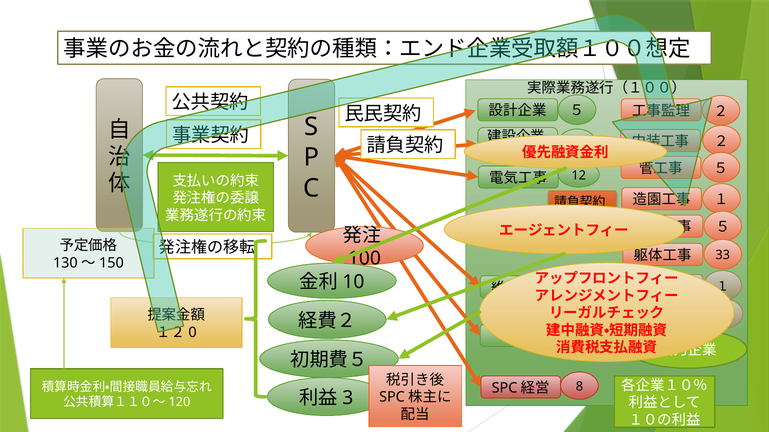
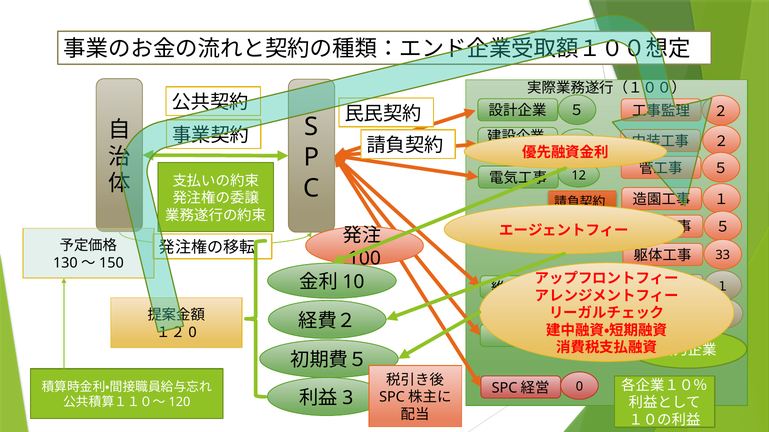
8: 8 -> 0
